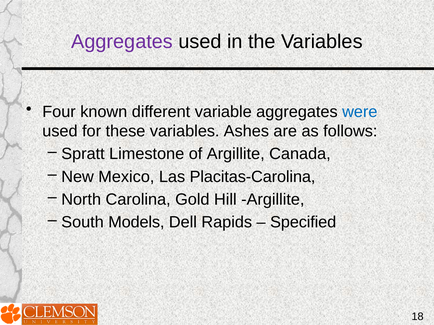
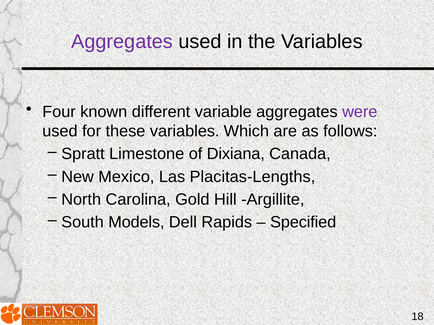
were colour: blue -> purple
Ashes: Ashes -> Which
of Argillite: Argillite -> Dixiana
Placitas-Carolina: Placitas-Carolina -> Placitas-Lengths
